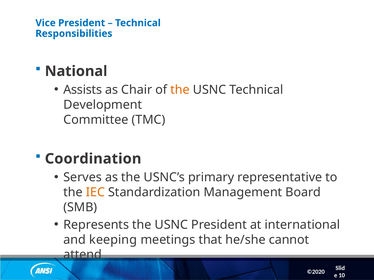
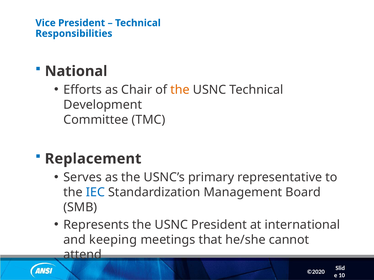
Assists: Assists -> Efforts
Coordination: Coordination -> Replacement
IEC colour: orange -> blue
